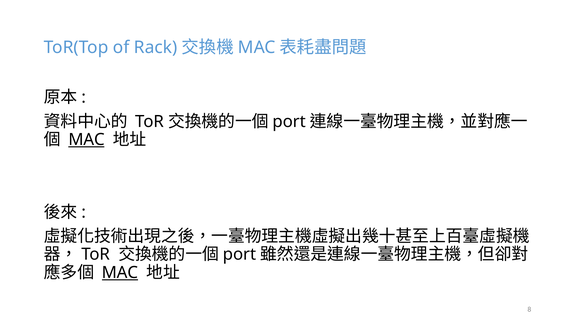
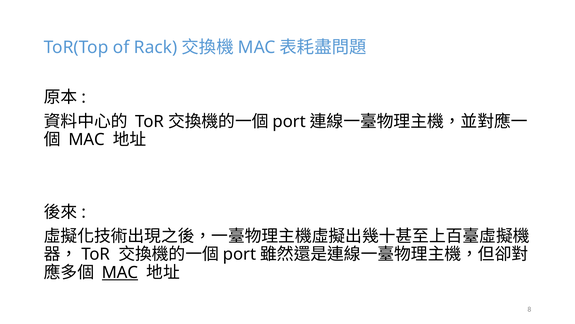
MAC at (86, 139) underline: present -> none
